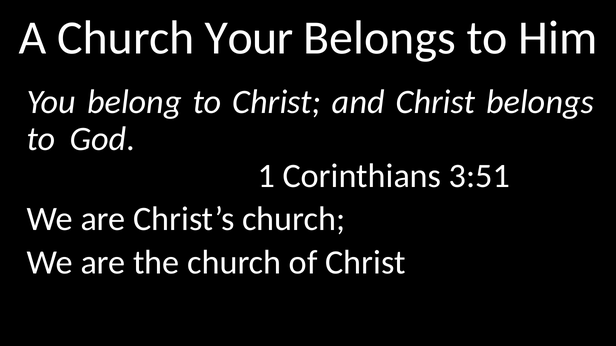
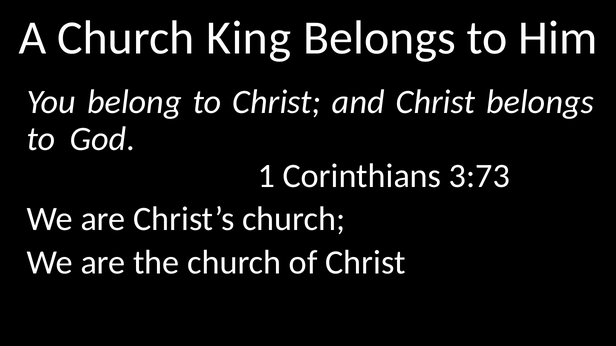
Your: Your -> King
3:51: 3:51 -> 3:73
